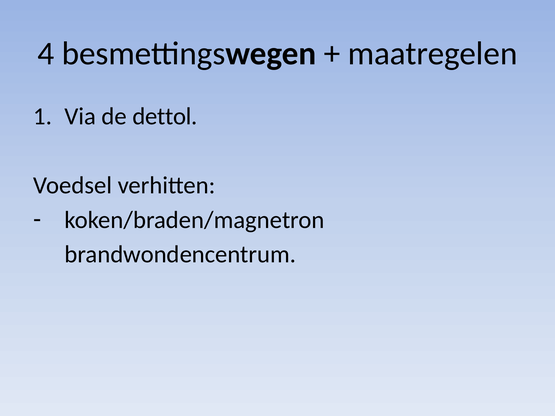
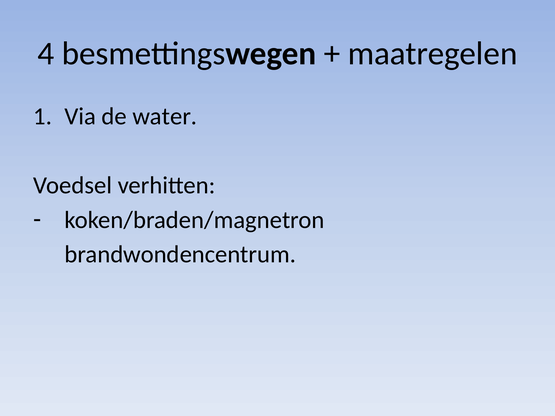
dettol: dettol -> water
